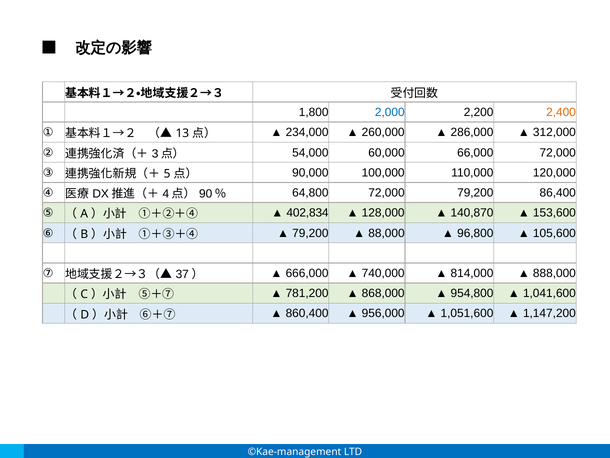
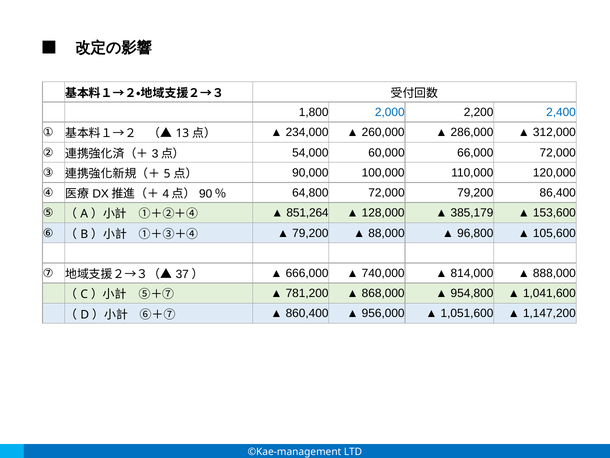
2,400 colour: orange -> blue
402,834: 402,834 -> 851,264
140,870: 140,870 -> 385,179
